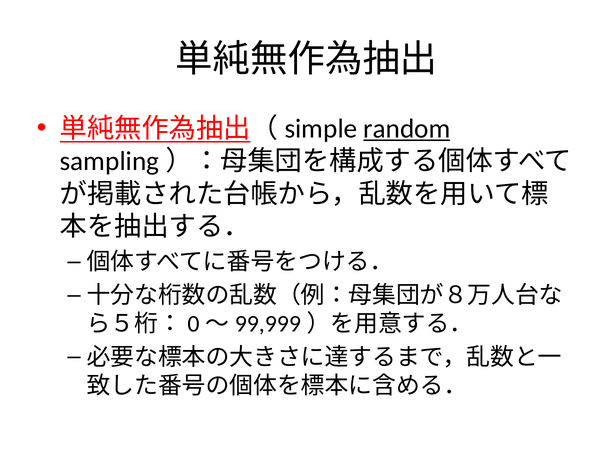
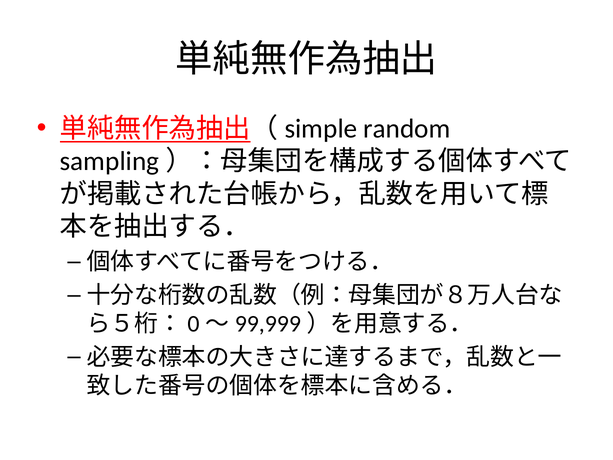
random underline: present -> none
